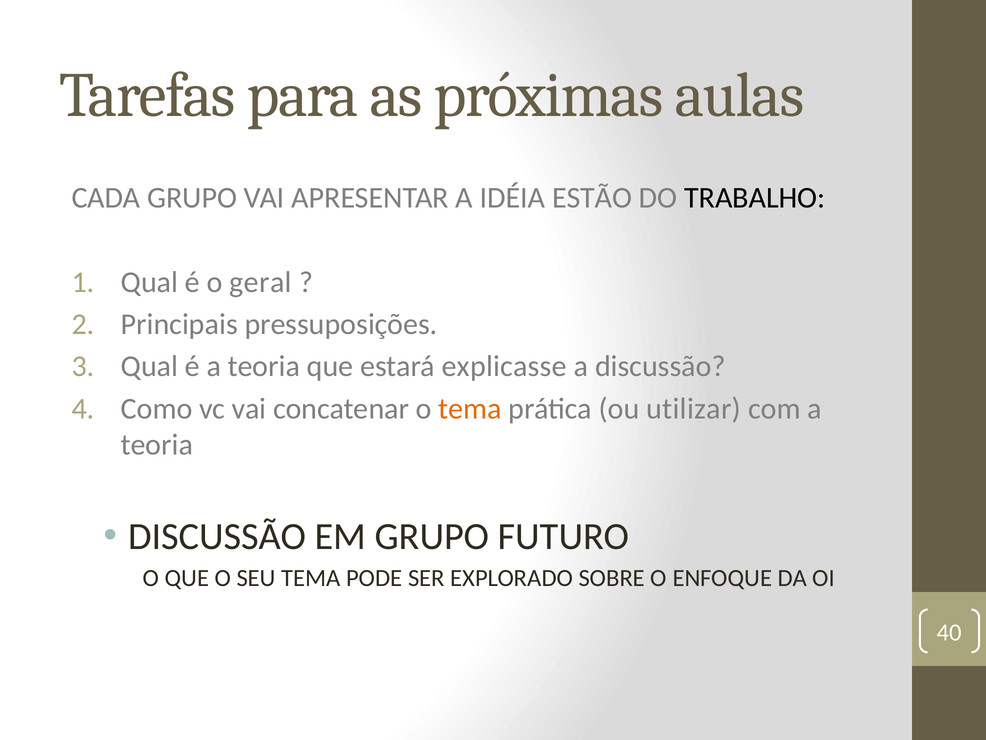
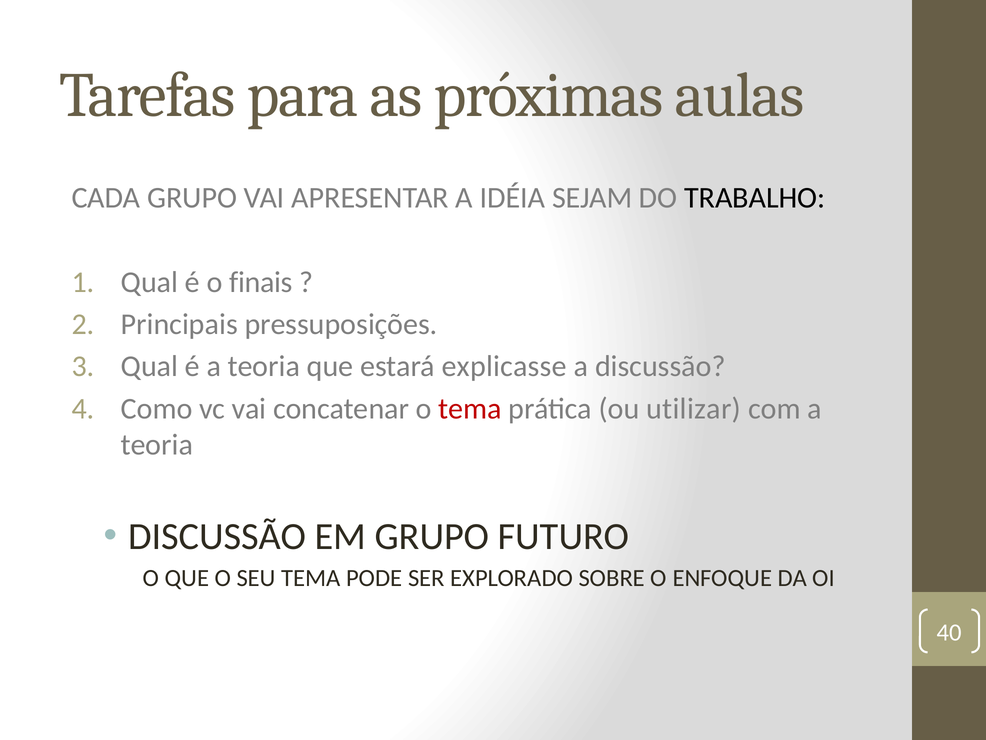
ESTÃO: ESTÃO -> SEJAM
geral: geral -> finais
tema at (470, 408) colour: orange -> red
